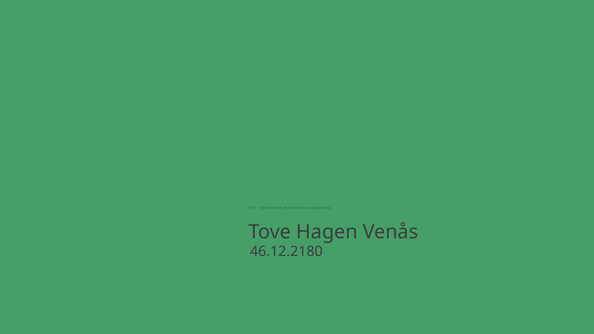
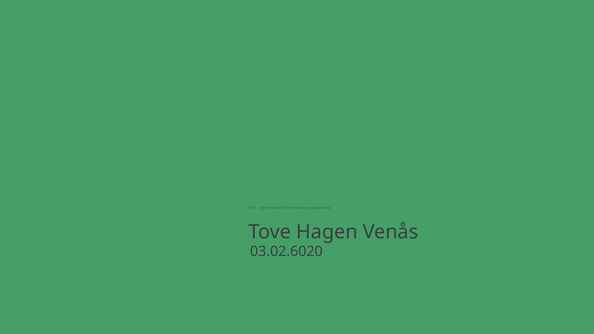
46.12.2180: 46.12.2180 -> 03.02.6020
